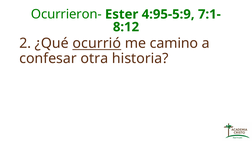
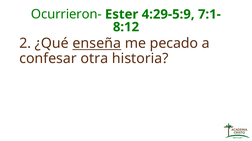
4:95-5:9: 4:95-5:9 -> 4:29-5:9
ocurrió: ocurrió -> enseña
camino: camino -> pecado
